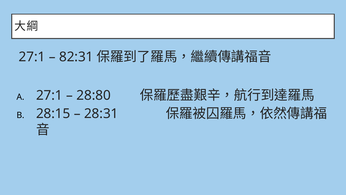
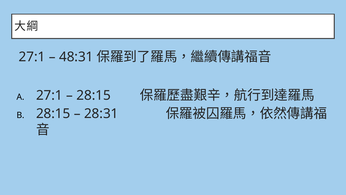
82:31: 82:31 -> 48:31
28:80 at (94, 95): 28:80 -> 28:15
